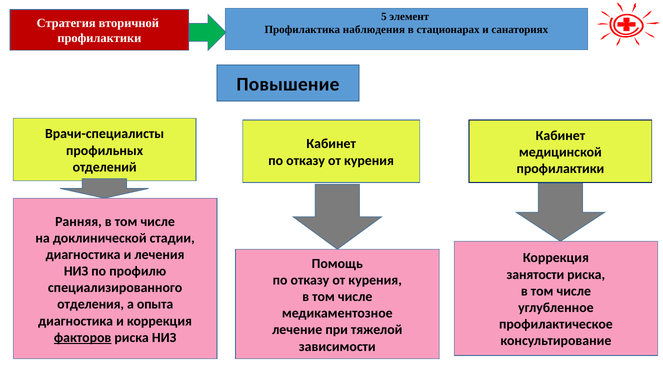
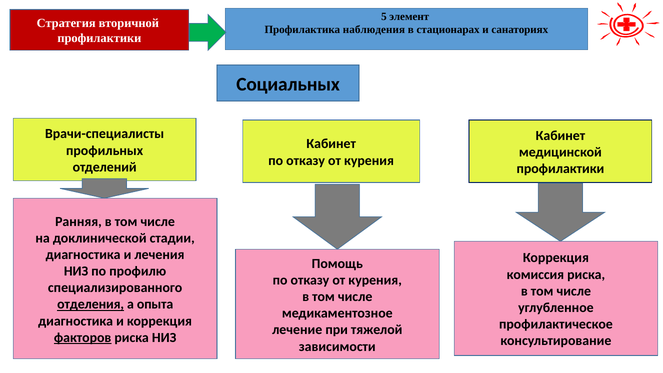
Повышение: Повышение -> Социальных
занятости: занятости -> комиссия
отделения underline: none -> present
